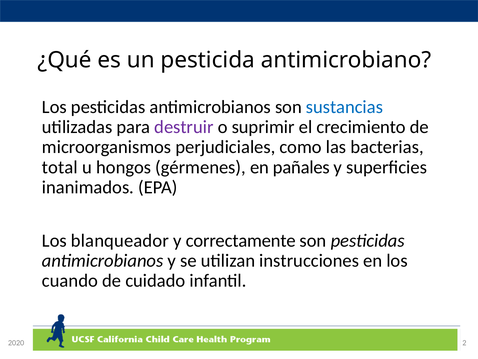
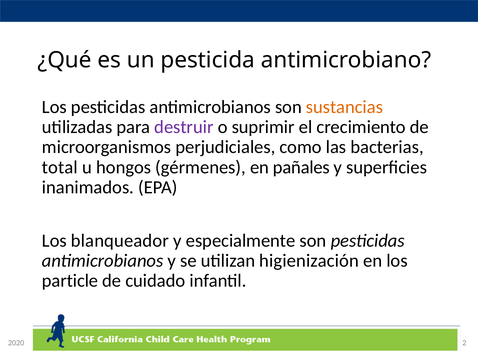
sustancias colour: blue -> orange
correctamente: correctamente -> especialmente
instrucciones: instrucciones -> higienización
cuando: cuando -> particle
